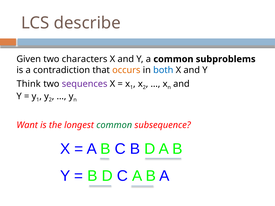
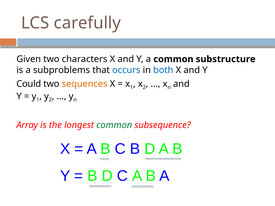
describe: describe -> carefully
subproblems: subproblems -> substructure
contradiction: contradiction -> subproblems
occurs colour: orange -> blue
Think: Think -> Could
sequences colour: purple -> orange
Want: Want -> Array
